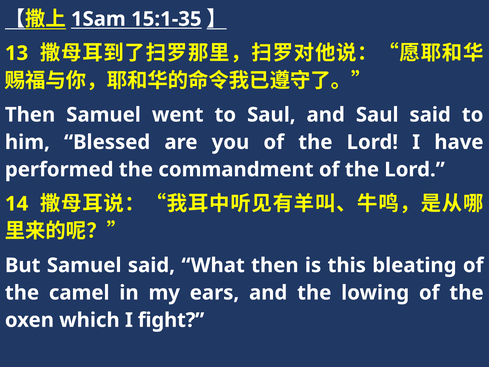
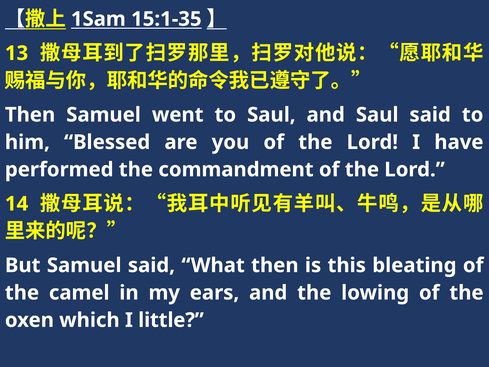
fight: fight -> little
